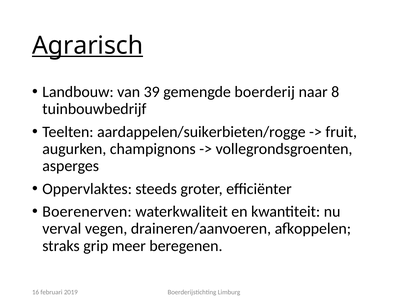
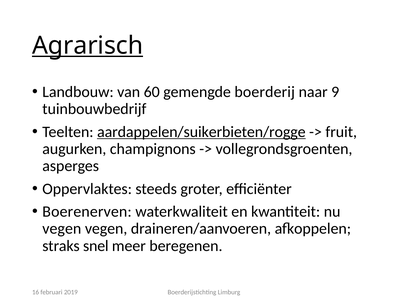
39: 39 -> 60
8: 8 -> 9
aardappelen/suikerbieten/rogge underline: none -> present
verval at (62, 229): verval -> vegen
grip: grip -> snel
